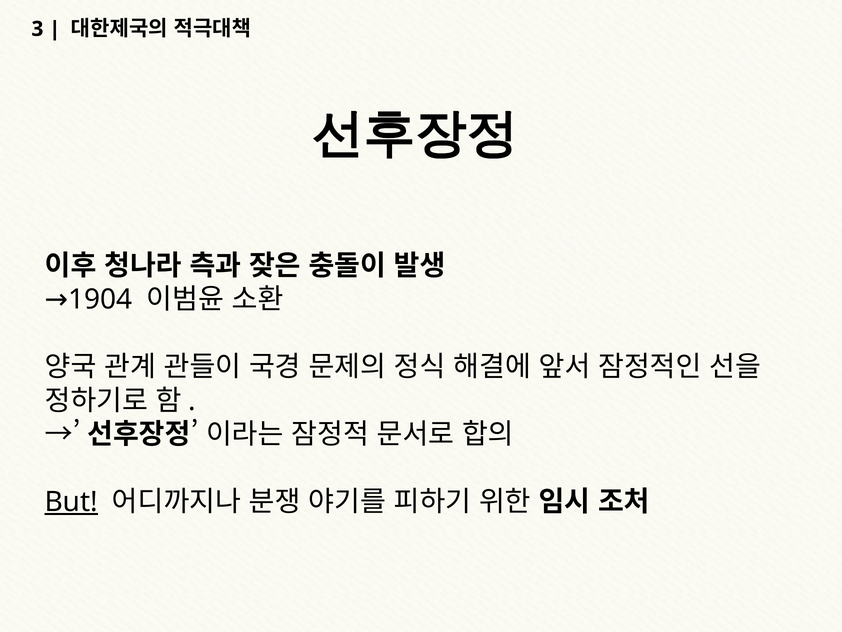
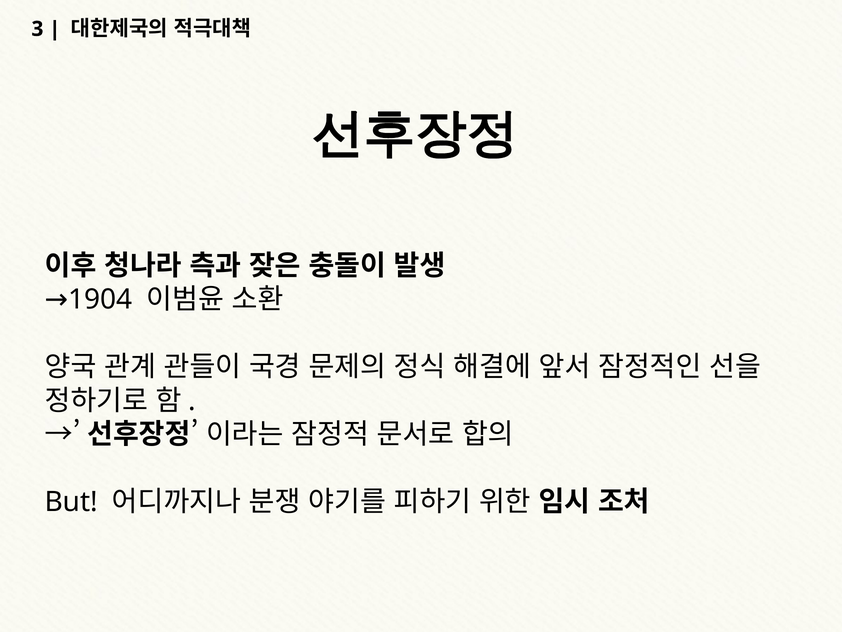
But underline: present -> none
